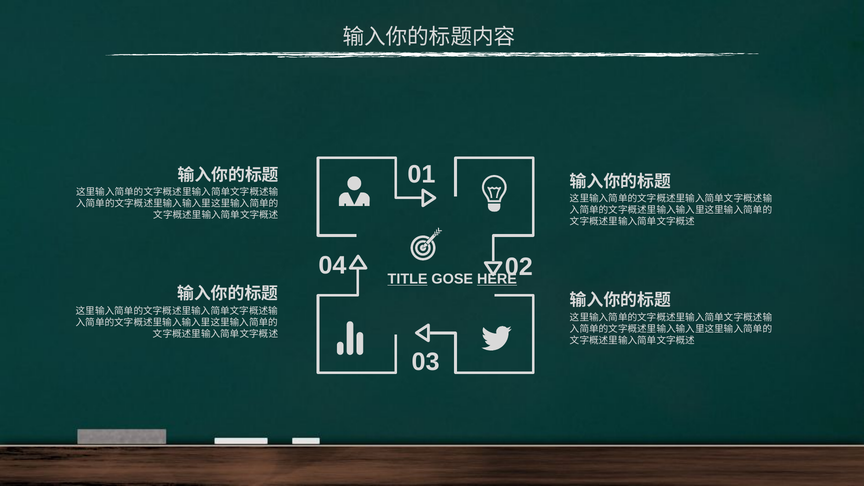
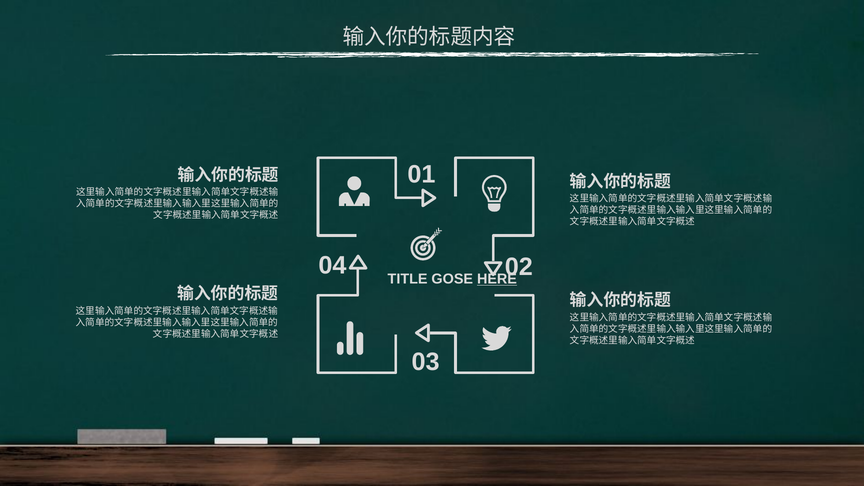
TITLE underline: present -> none
